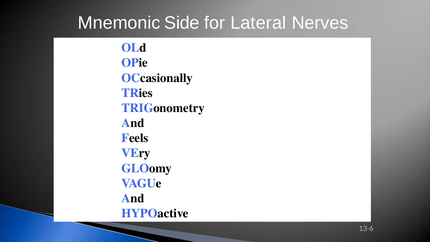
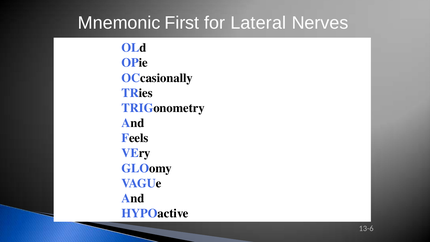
Side: Side -> First
